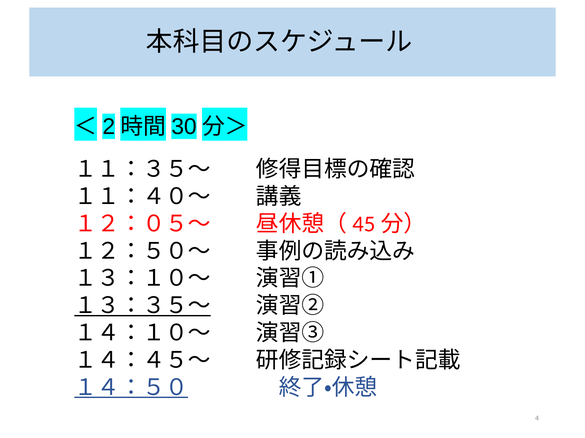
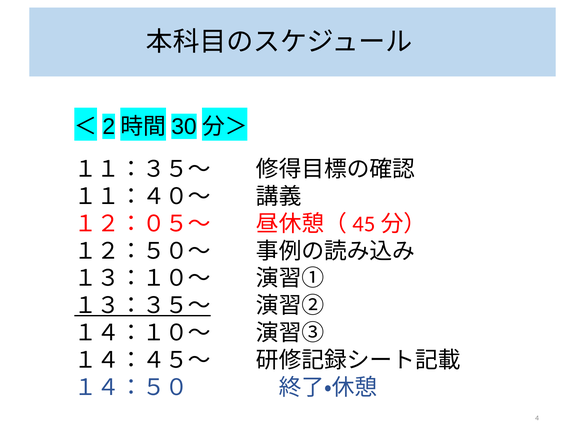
１４：５０ underline: present -> none
